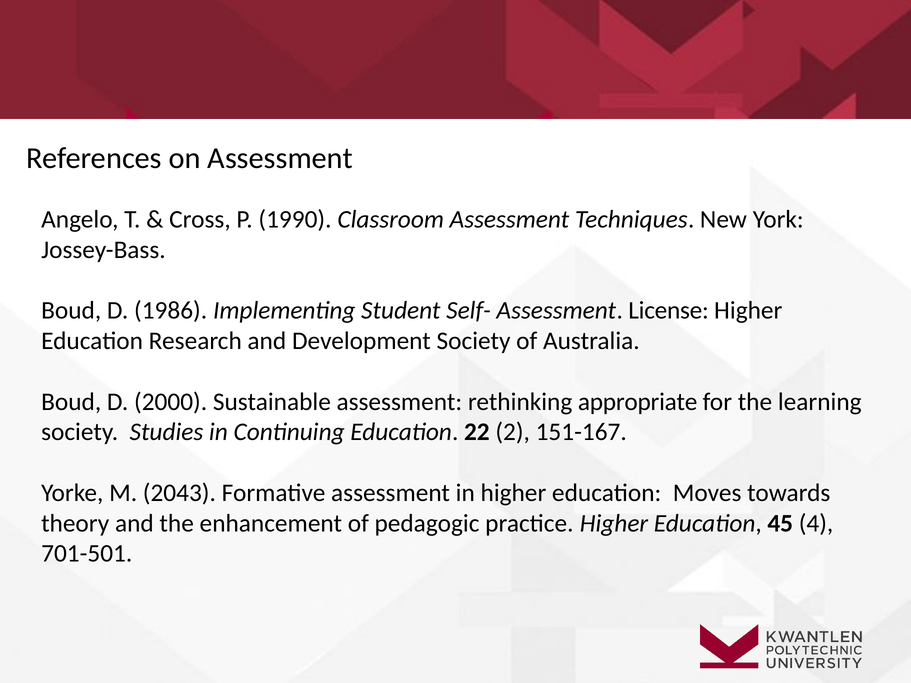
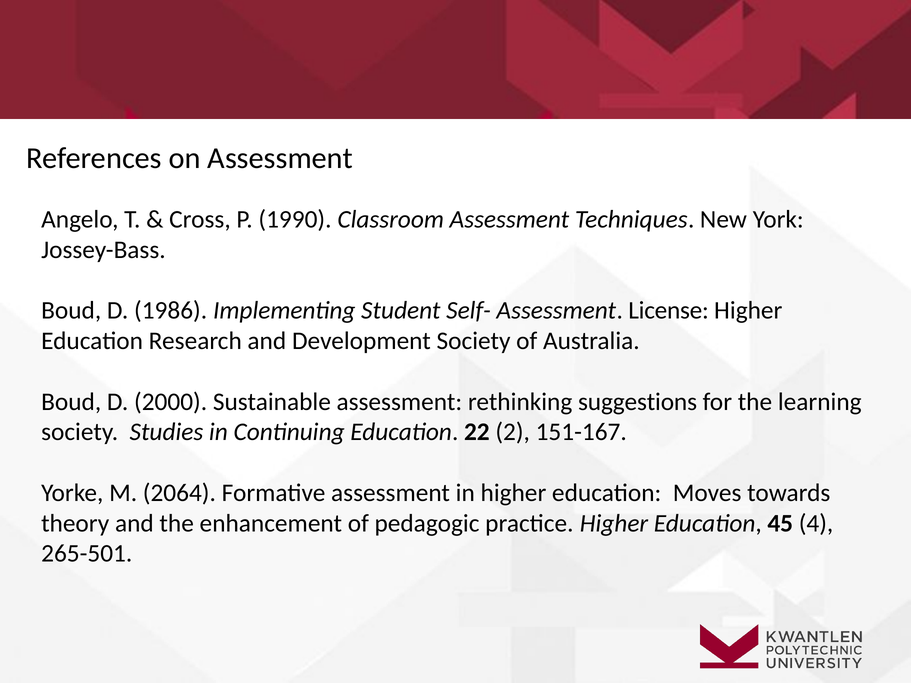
appropriate: appropriate -> suggestions
2043: 2043 -> 2064
701-501: 701-501 -> 265-501
